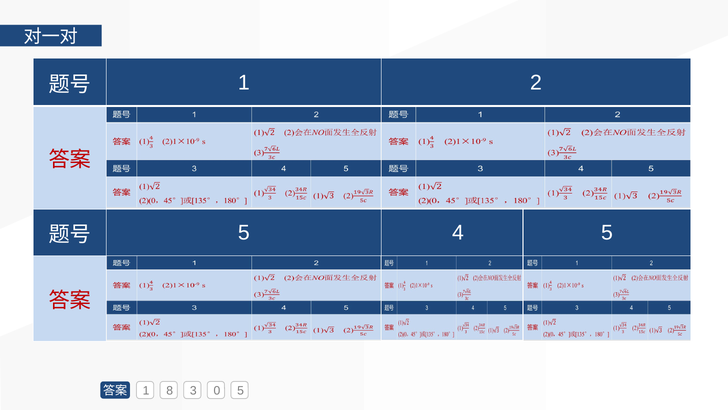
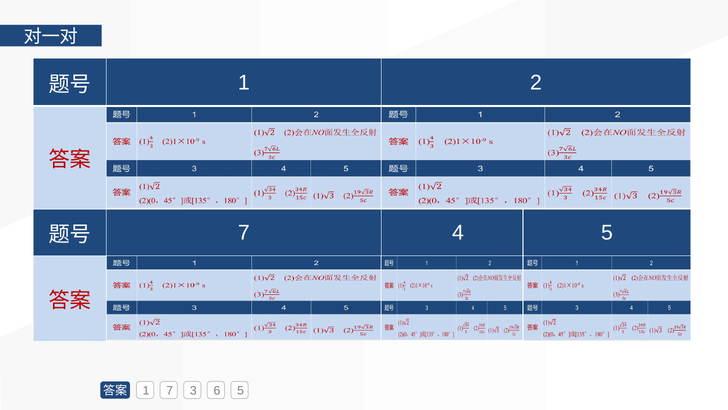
5 at (244, 233): 5 -> 7
1 8: 8 -> 7
0: 0 -> 6
